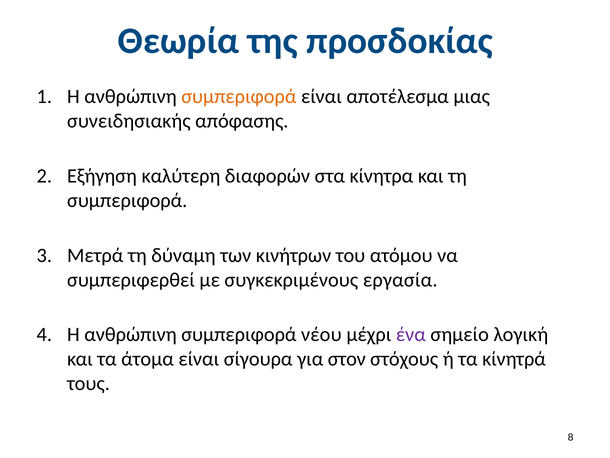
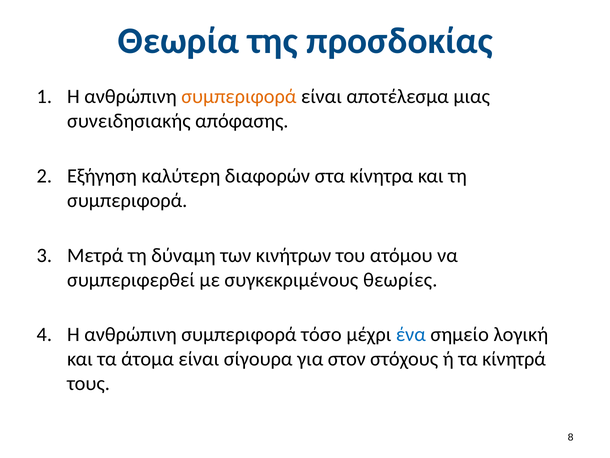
εργασία: εργασία -> θεωρίες
νέου: νέου -> τόσο
ένα colour: purple -> blue
